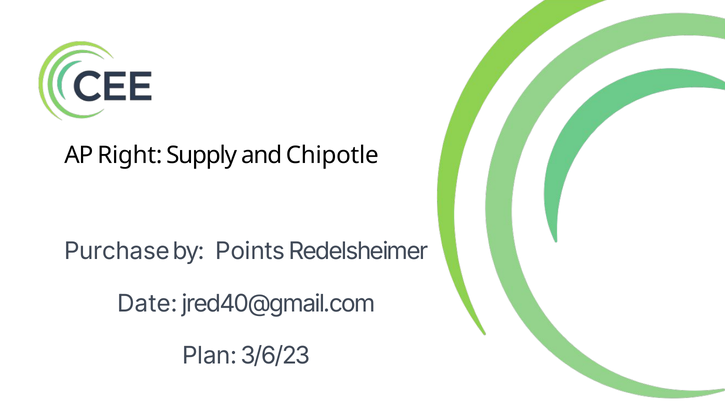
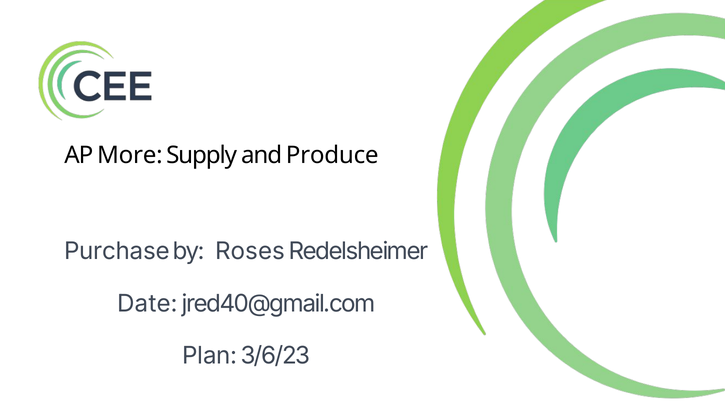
Right: Right -> More
Chipotle: Chipotle -> Produce
Points: Points -> Roses
